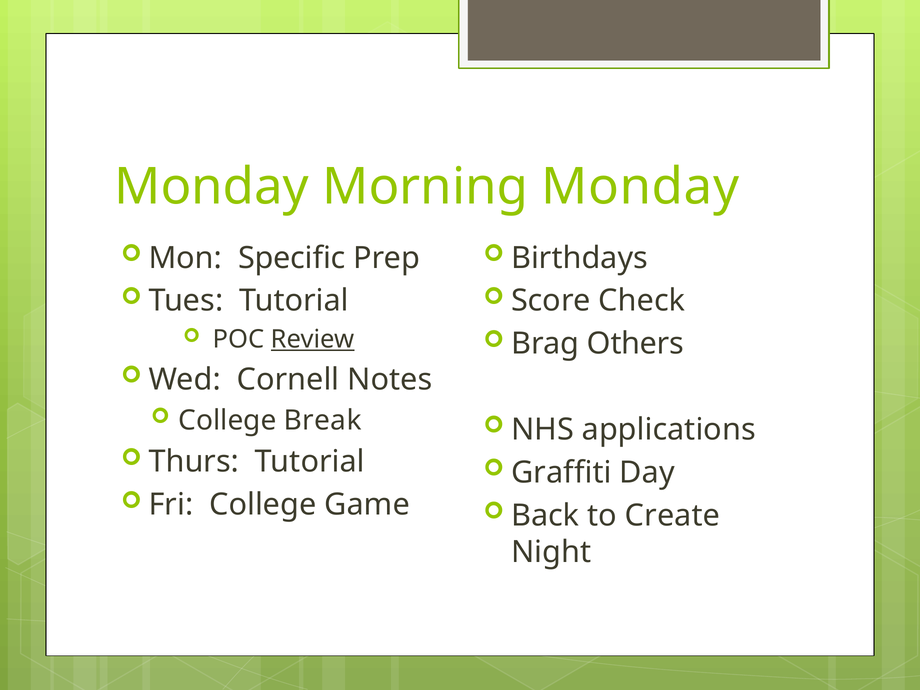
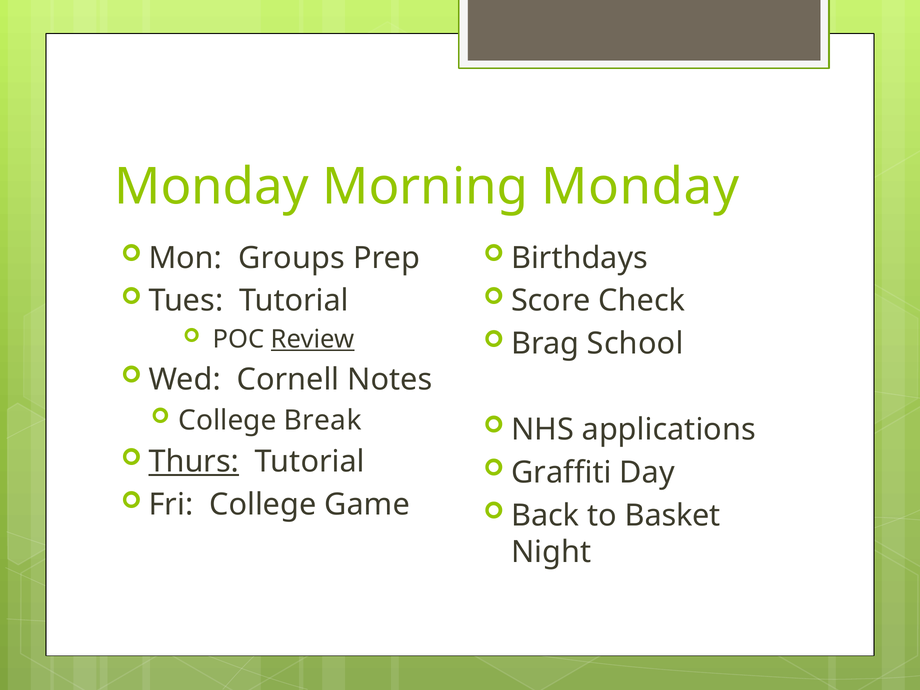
Specific: Specific -> Groups
Others: Others -> School
Thurs underline: none -> present
Create: Create -> Basket
